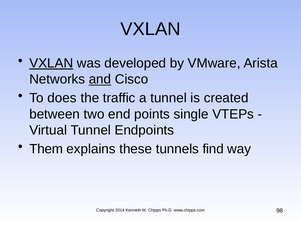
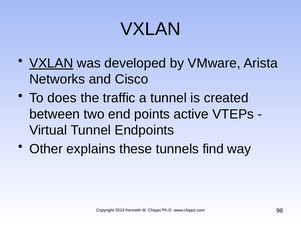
and underline: present -> none
single: single -> active
Them: Them -> Other
